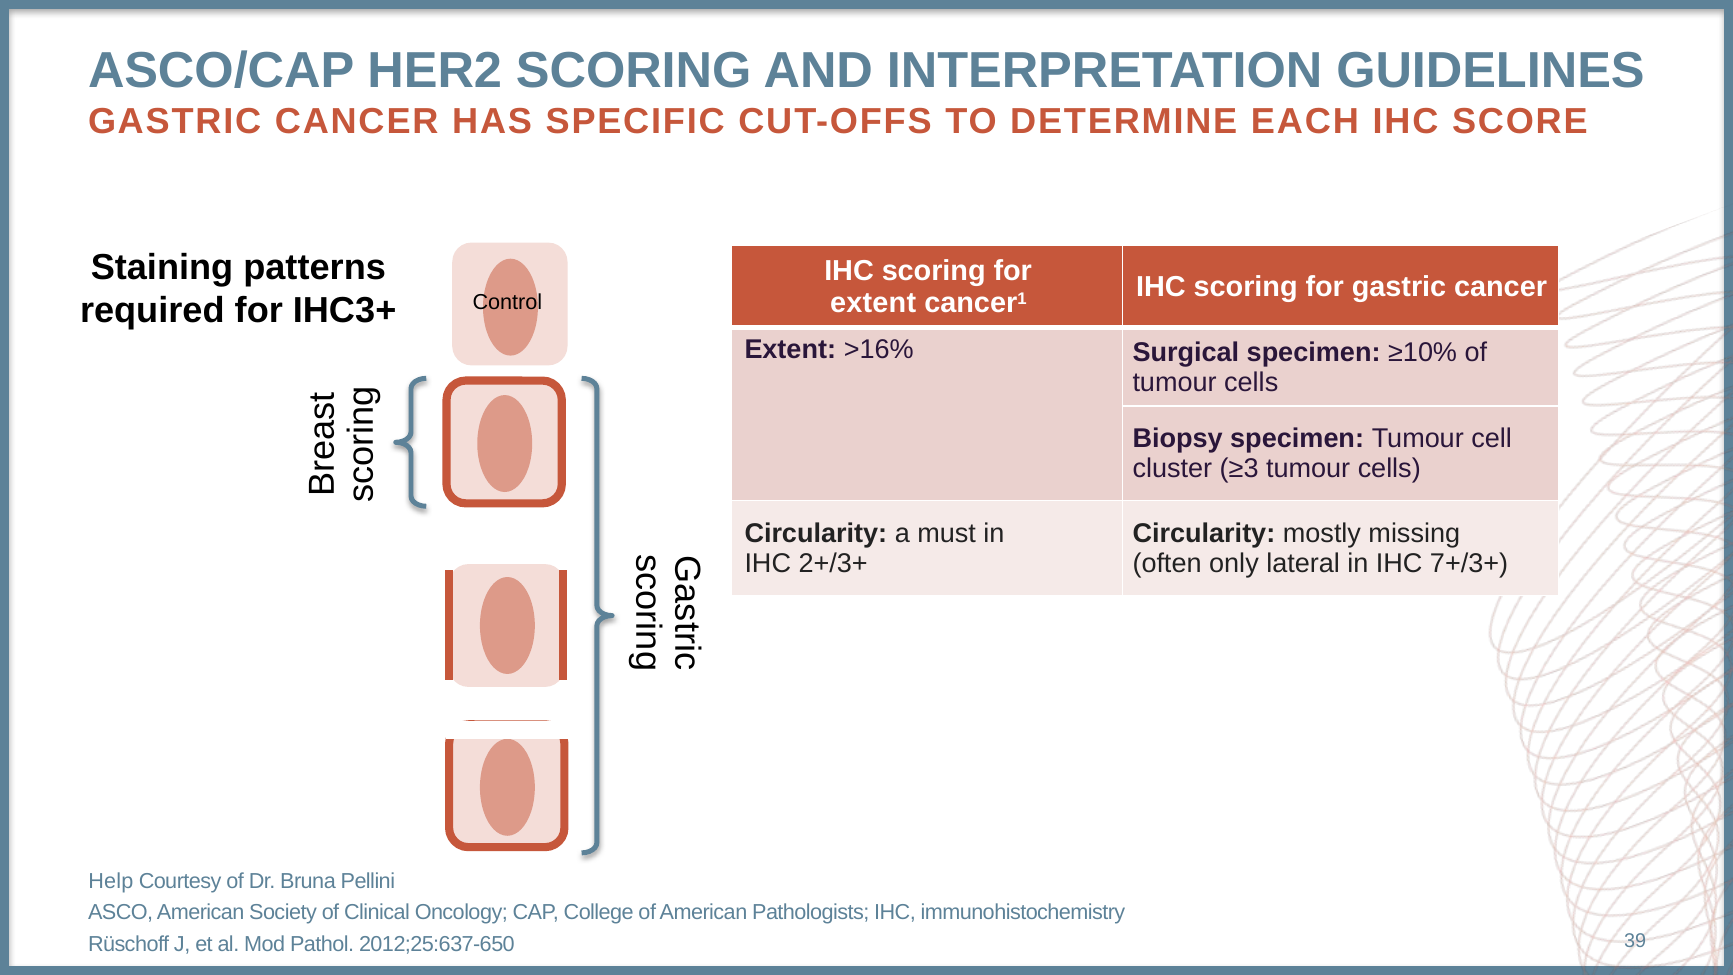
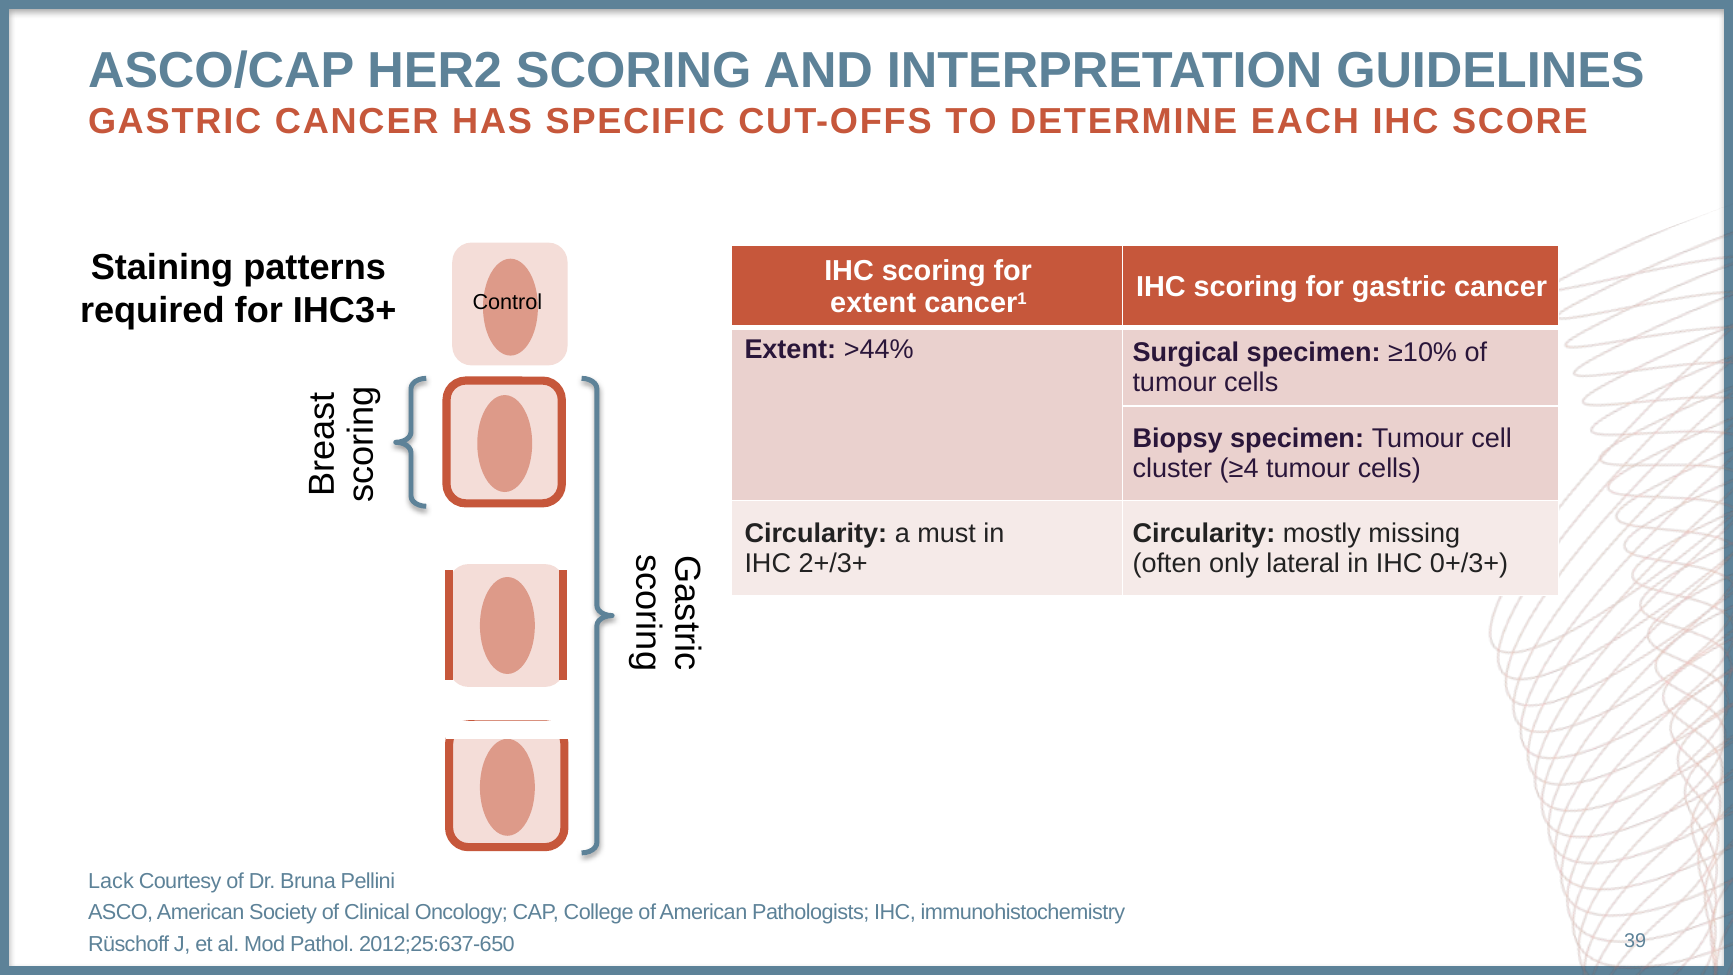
>16%: >16% -> >44%
≥3: ≥3 -> ≥4
7+/3+: 7+/3+ -> 0+/3+
Help: Help -> Lack
